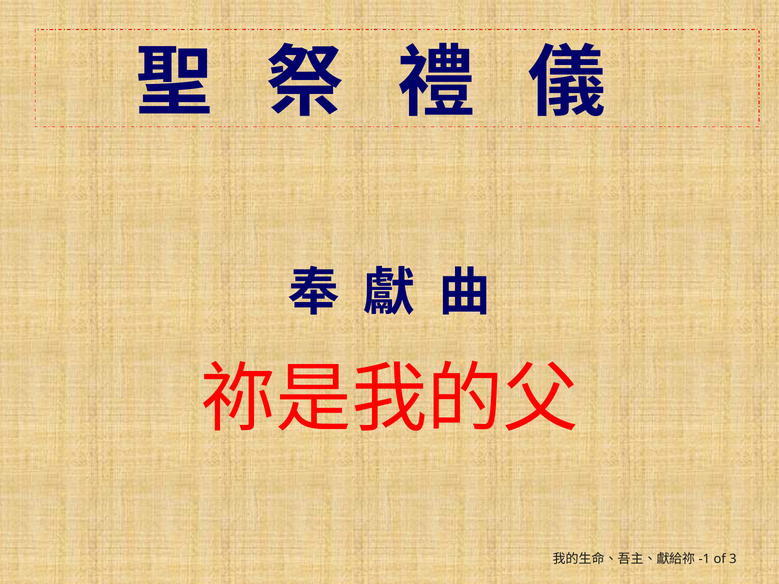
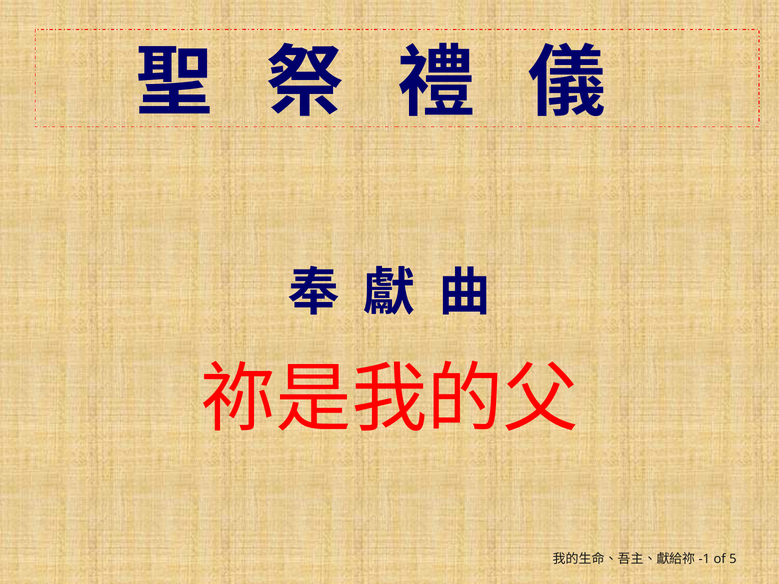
3: 3 -> 5
